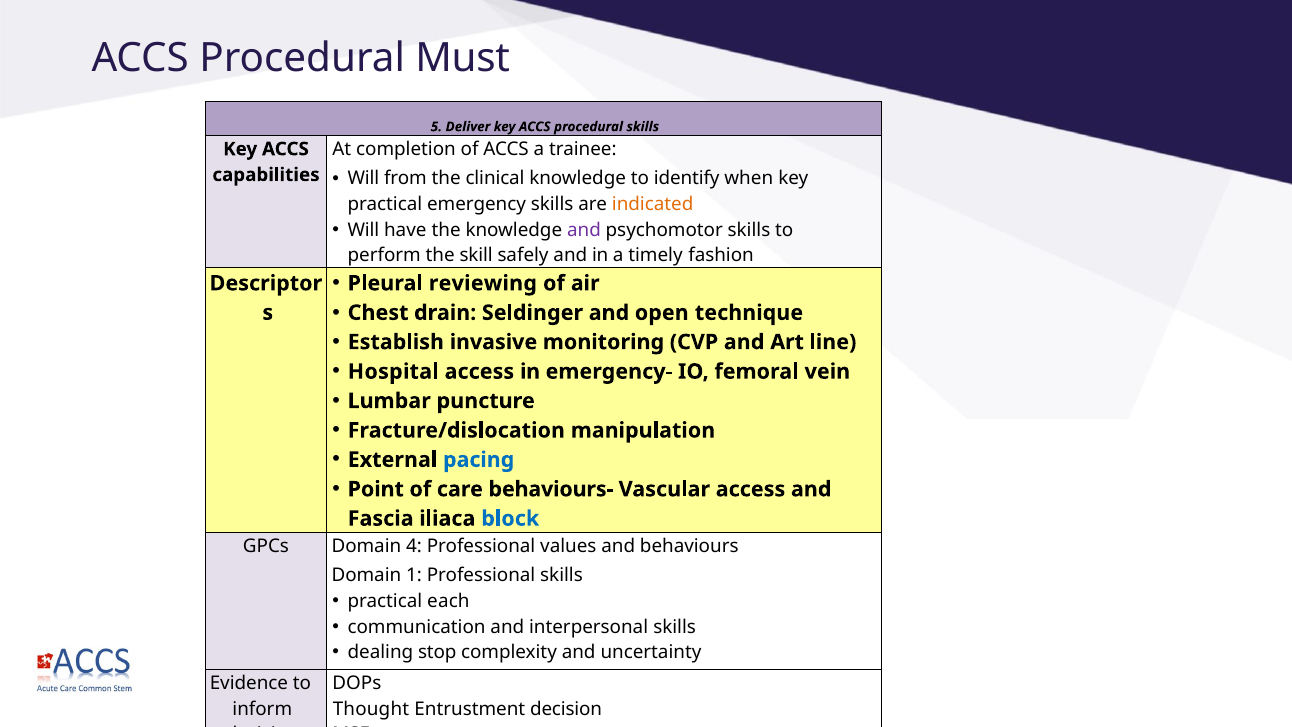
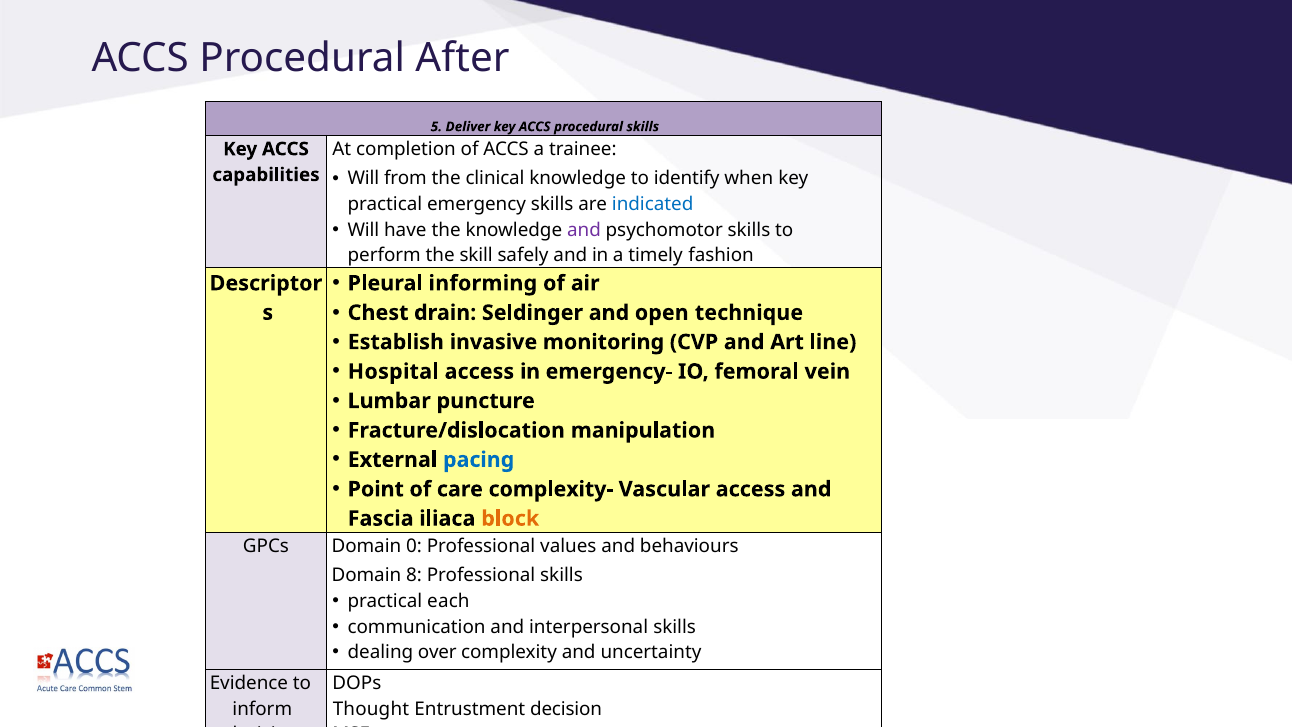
Must: Must -> After
indicated colour: orange -> blue
reviewing: reviewing -> informing
behaviours-: behaviours- -> complexity-
block colour: blue -> orange
4: 4 -> 0
1: 1 -> 8
stop: stop -> over
